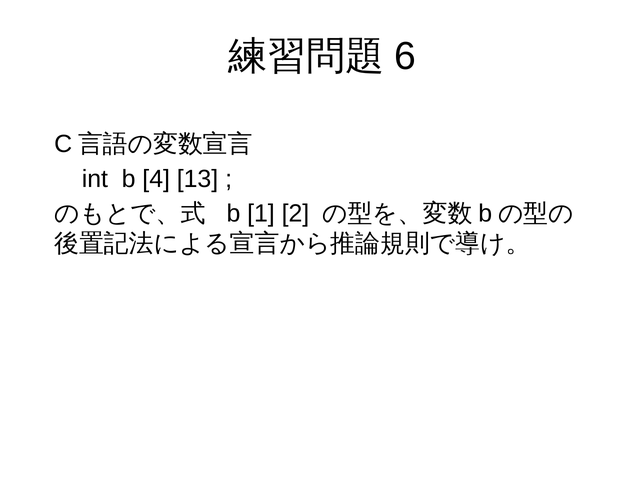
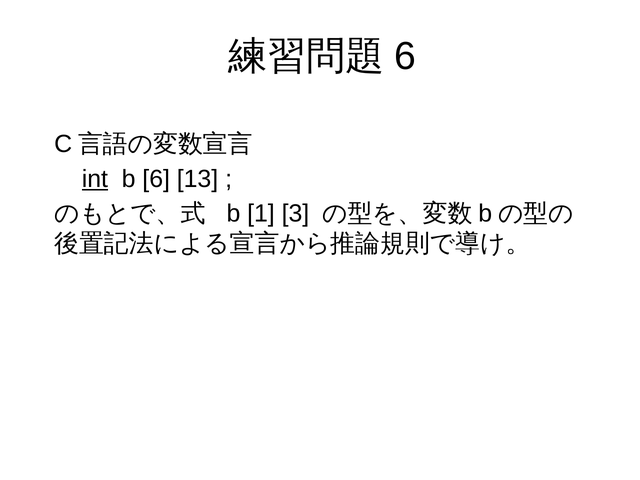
int underline: none -> present
b 4: 4 -> 6
2: 2 -> 3
